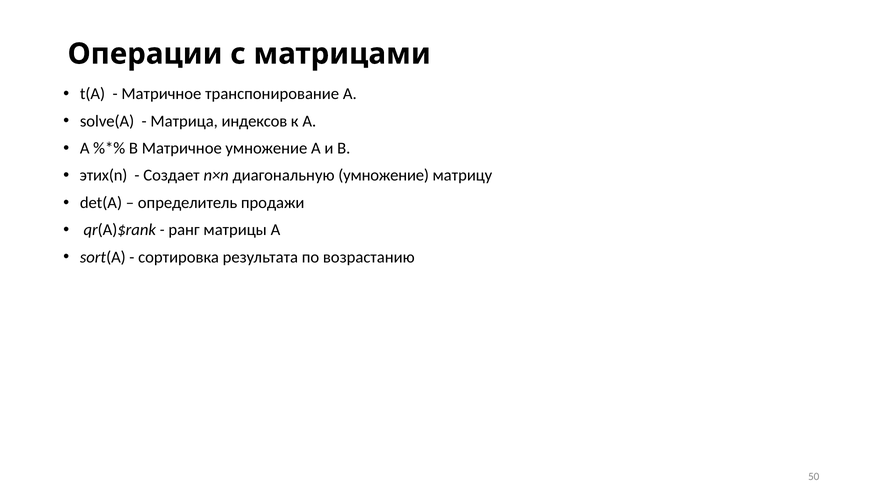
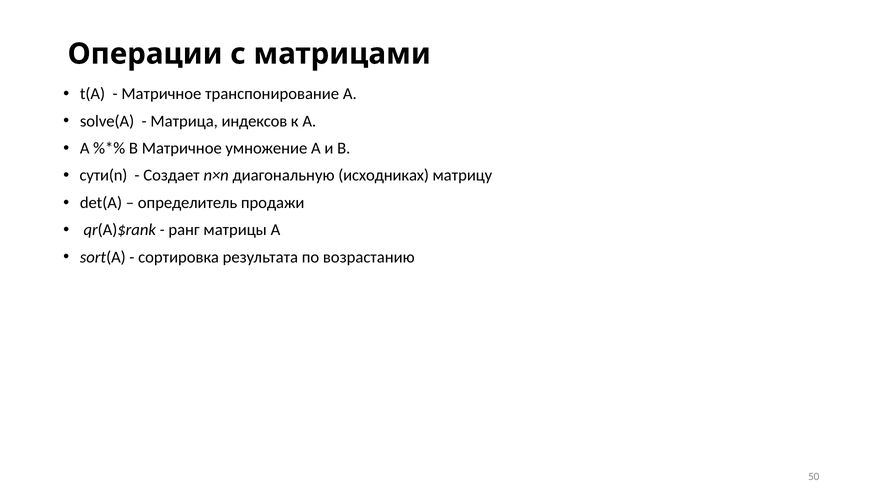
этих(n: этих(n -> сути(n
диагональную умножение: умножение -> исходниках
